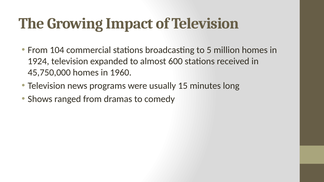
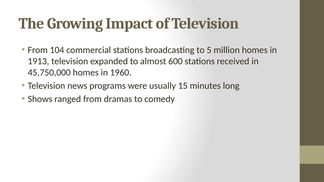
1924: 1924 -> 1913
